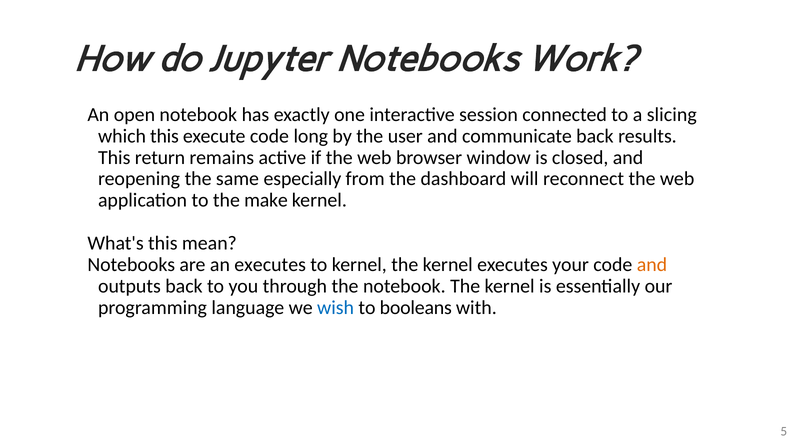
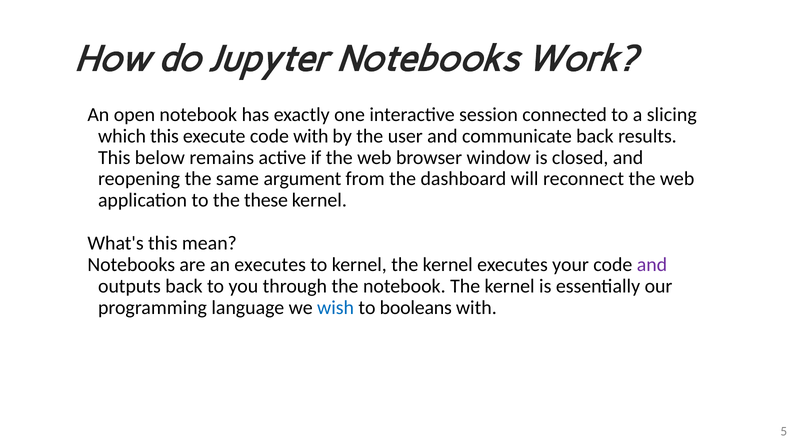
code long: long -> with
return: return -> below
especially: especially -> argument
make: make -> these
and at (652, 265) colour: orange -> purple
